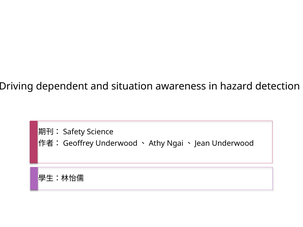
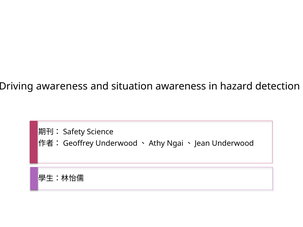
dependent at (62, 86): dependent -> awareness
